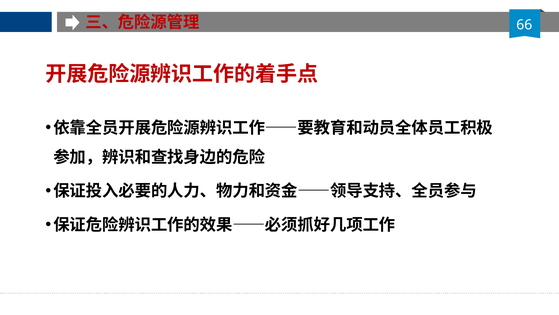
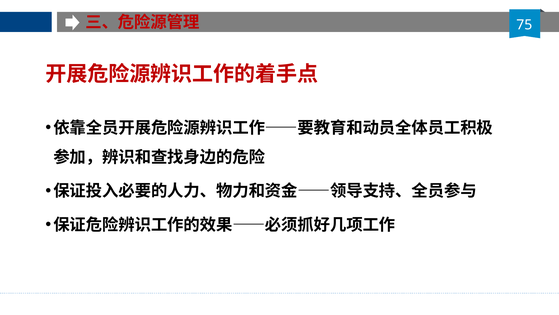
66: 66 -> 75
